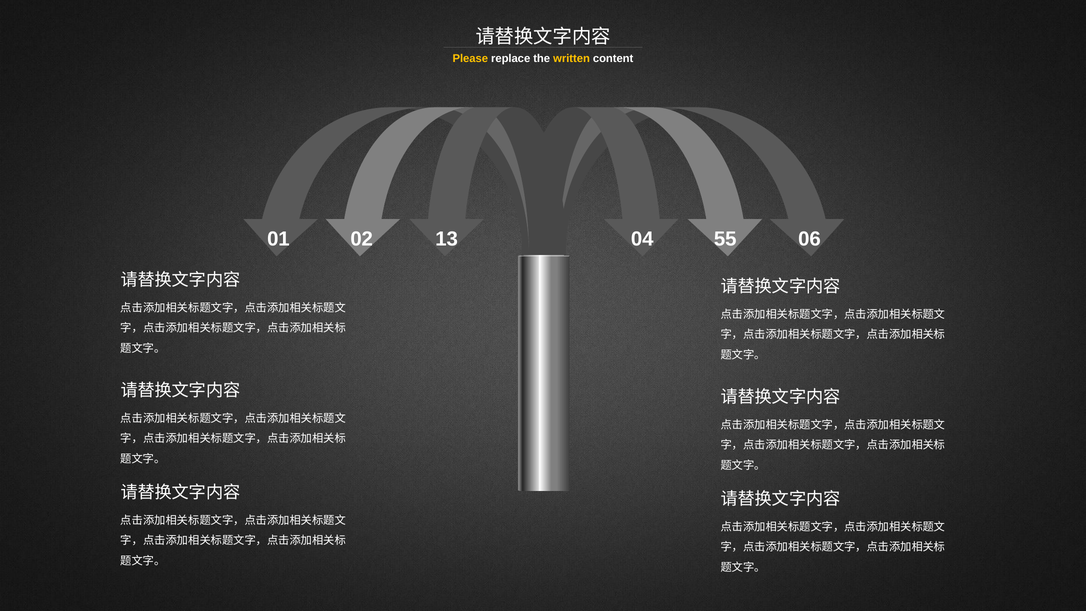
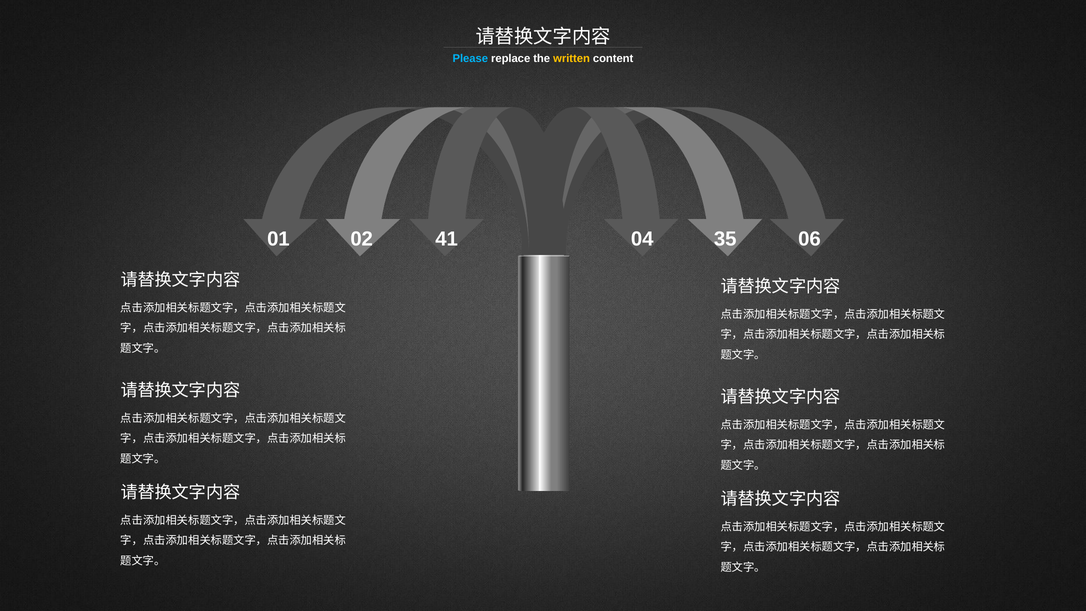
Please colour: yellow -> light blue
13: 13 -> 41
55: 55 -> 35
